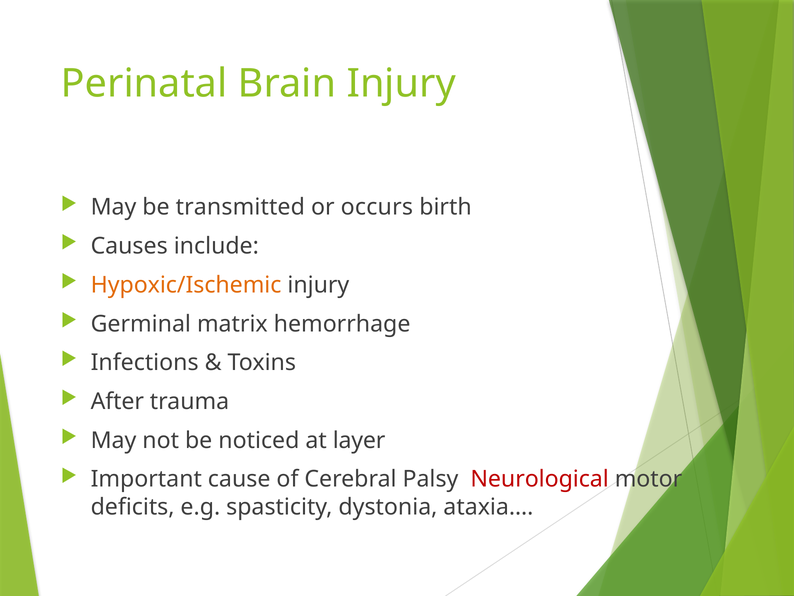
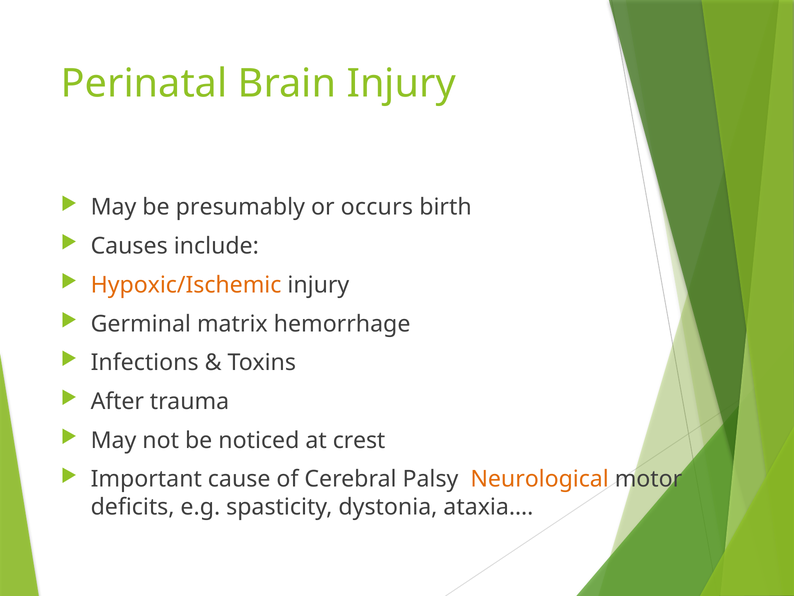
transmitted: transmitted -> presumably
layer: layer -> crest
Neurological colour: red -> orange
